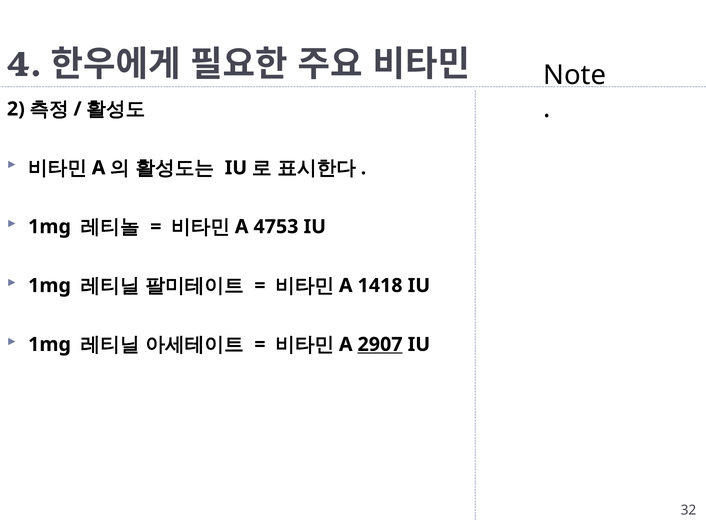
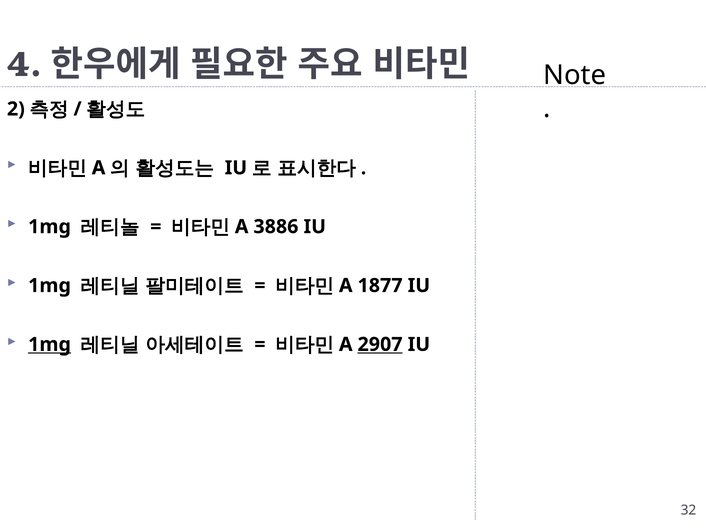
4753: 4753 -> 3886
1418: 1418 -> 1877
1mg at (50, 345) underline: none -> present
